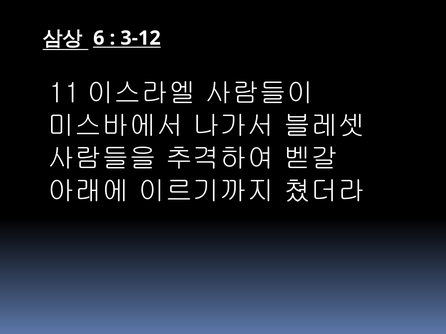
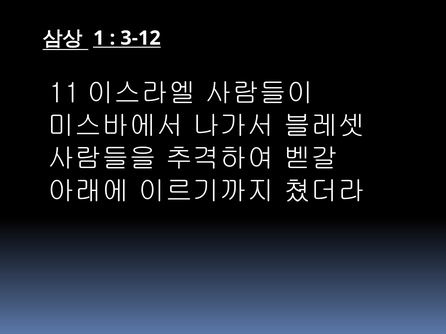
6: 6 -> 1
